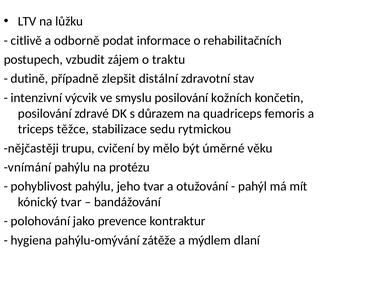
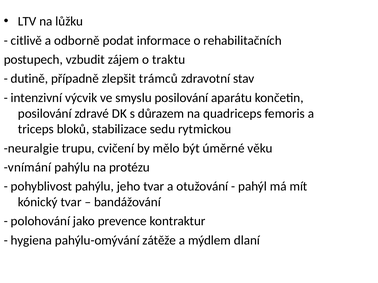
distální: distální -> trámců
kožních: kožních -> aparátu
těžce: těžce -> bloků
nějčastěji: nějčastěji -> neuralgie
